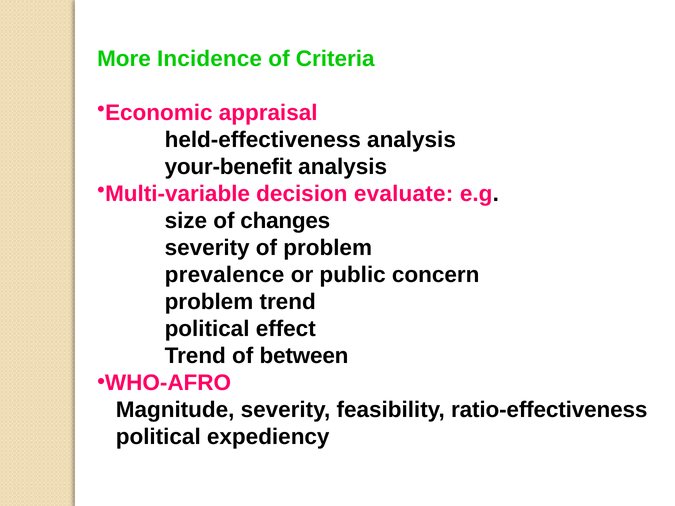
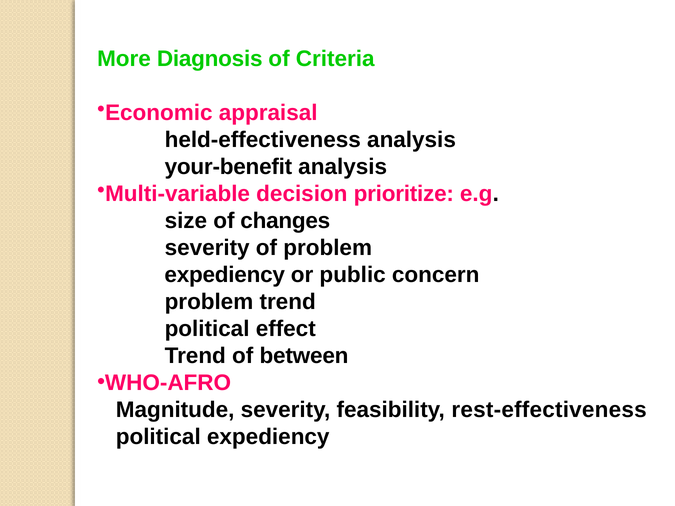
Incidence: Incidence -> Diagnosis
evaluate: evaluate -> prioritize
prevalence at (224, 275): prevalence -> expediency
ratio-effectiveness: ratio-effectiveness -> rest-effectiveness
